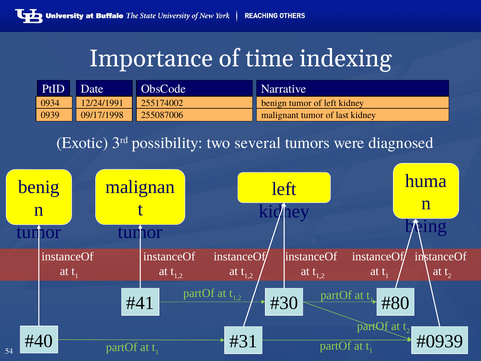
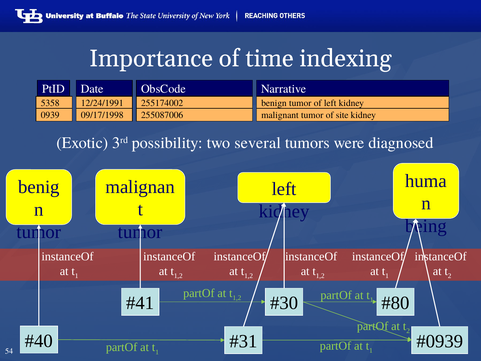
0934: 0934 -> 5358
last: last -> site
